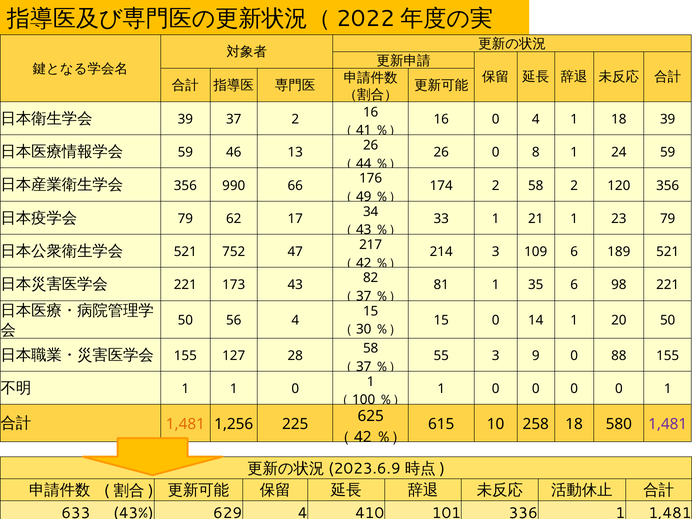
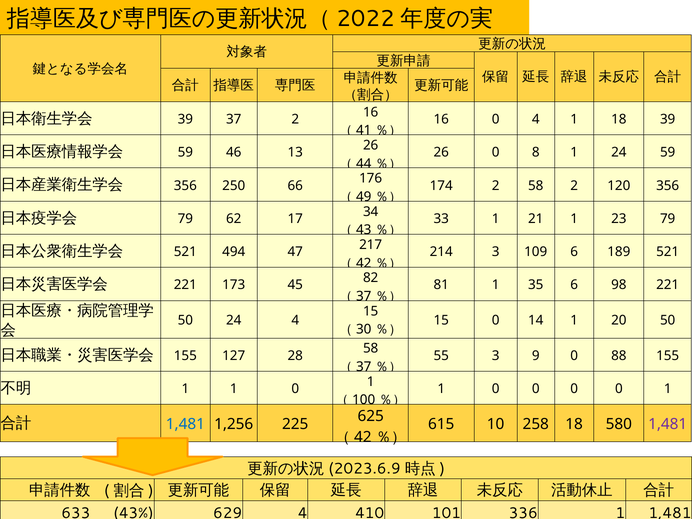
990: 990 -> 250
752: 752 -> 494
173 43: 43 -> 45
50 56: 56 -> 24
1,481 at (185, 424) colour: orange -> blue
